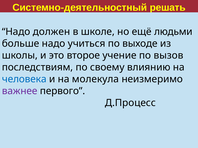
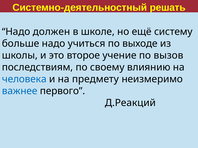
людьми: людьми -> систему
молекула: молекула -> предмету
важнее colour: purple -> blue
Д.Процесс: Д.Процесс -> Д.Реакций
